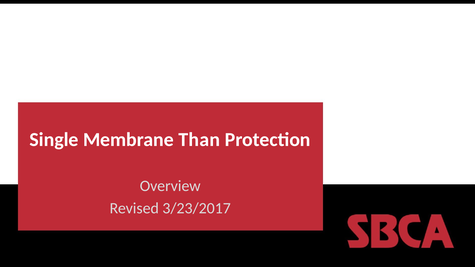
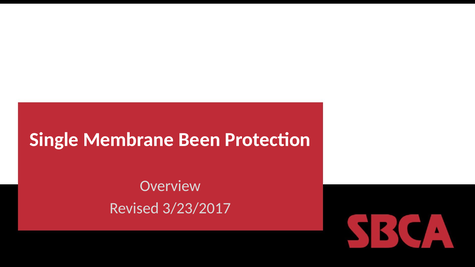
Than: Than -> Been
